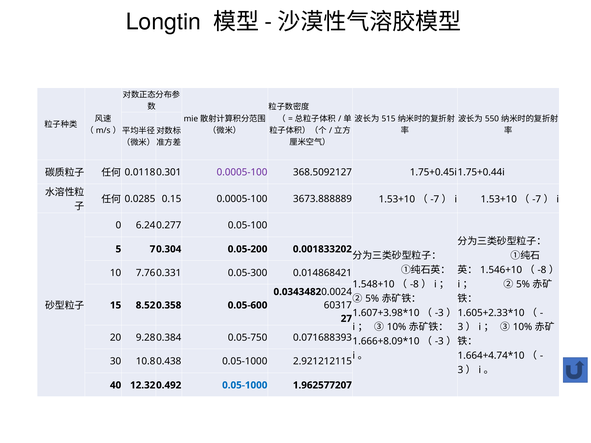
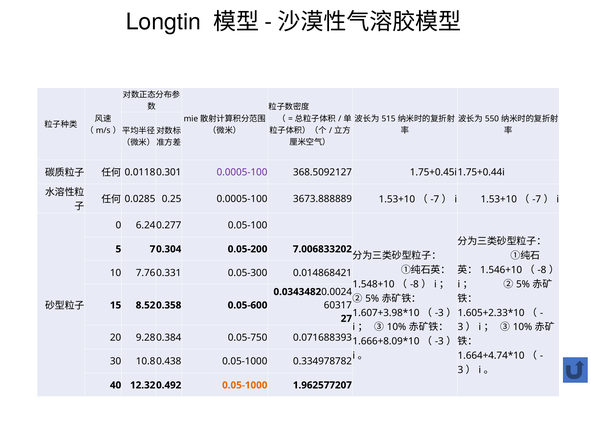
0.15: 0.15 -> 0.25
0.001833202: 0.001833202 -> 7.006833202
2.921212115: 2.921212115 -> 0.334978782
0.05-1000 at (245, 385) colour: blue -> orange
